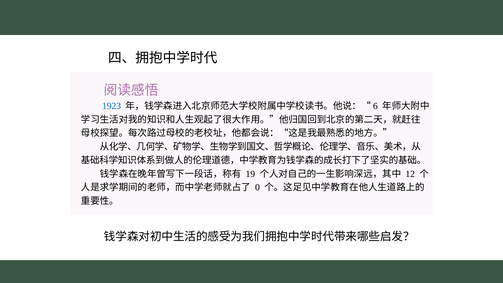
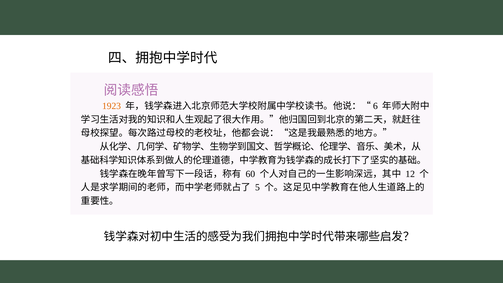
1923 colour: blue -> orange
19: 19 -> 60
0: 0 -> 5
